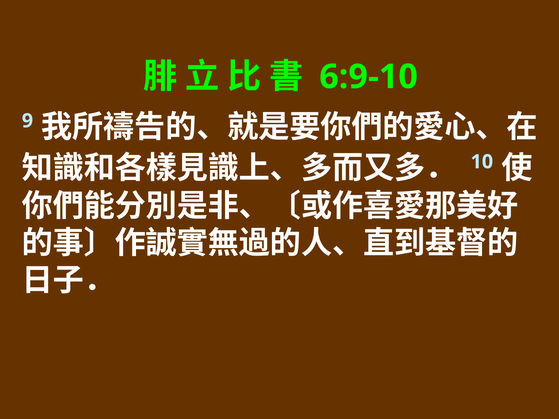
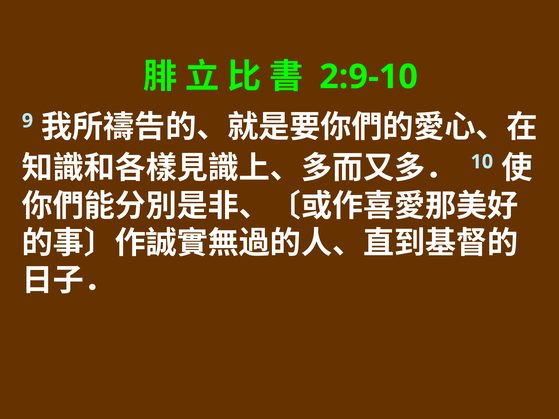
6:9-10: 6:9-10 -> 2:9-10
